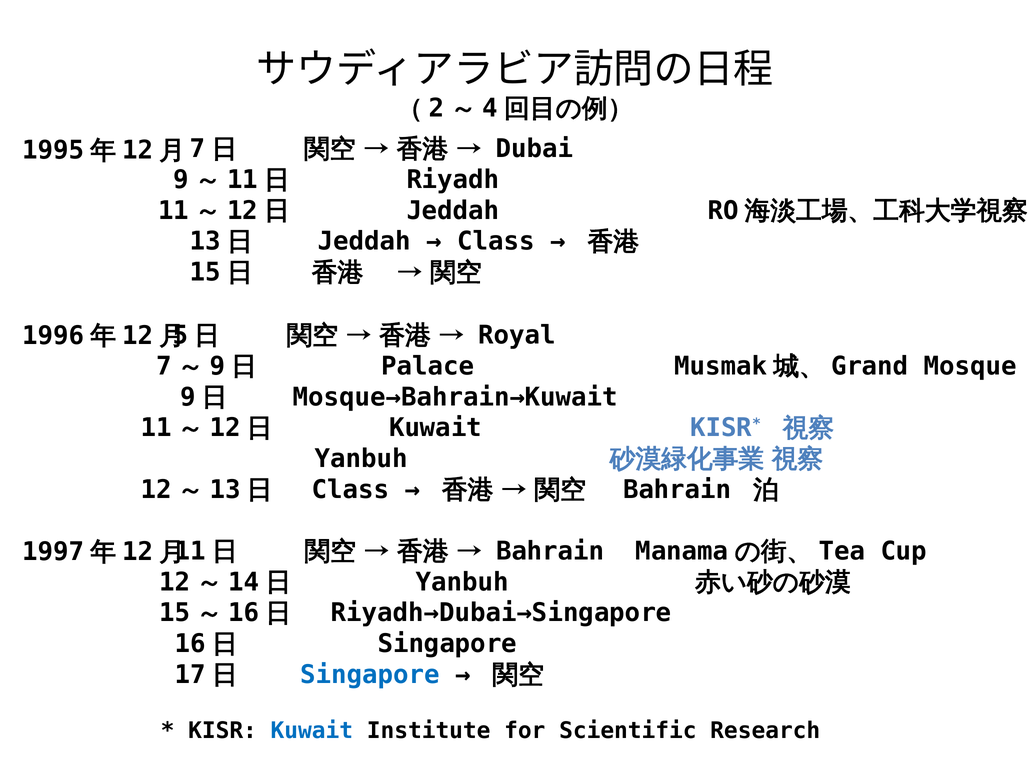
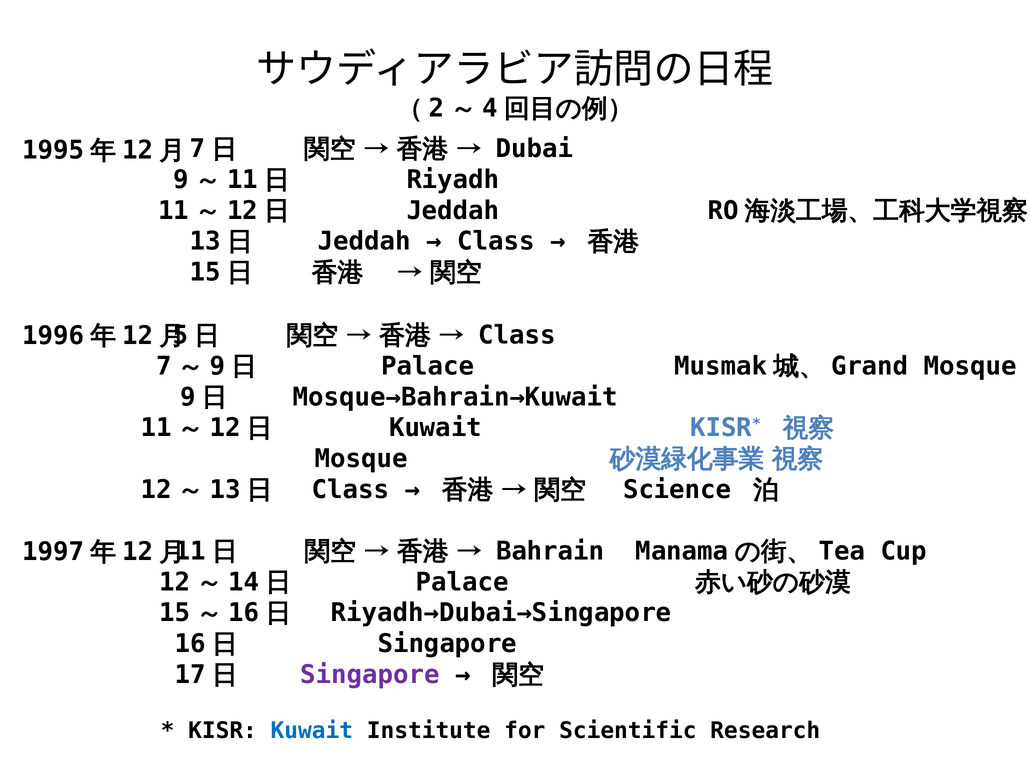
Royal at (517, 336): Royal -> Class
Yanbuh at (361, 459): Yanbuh -> Mosque
Bahrain at (677, 490): Bahrain -> Science
Yanbuh at (462, 582): Yanbuh -> Palace
Singapore at (370, 675) colour: blue -> purple
